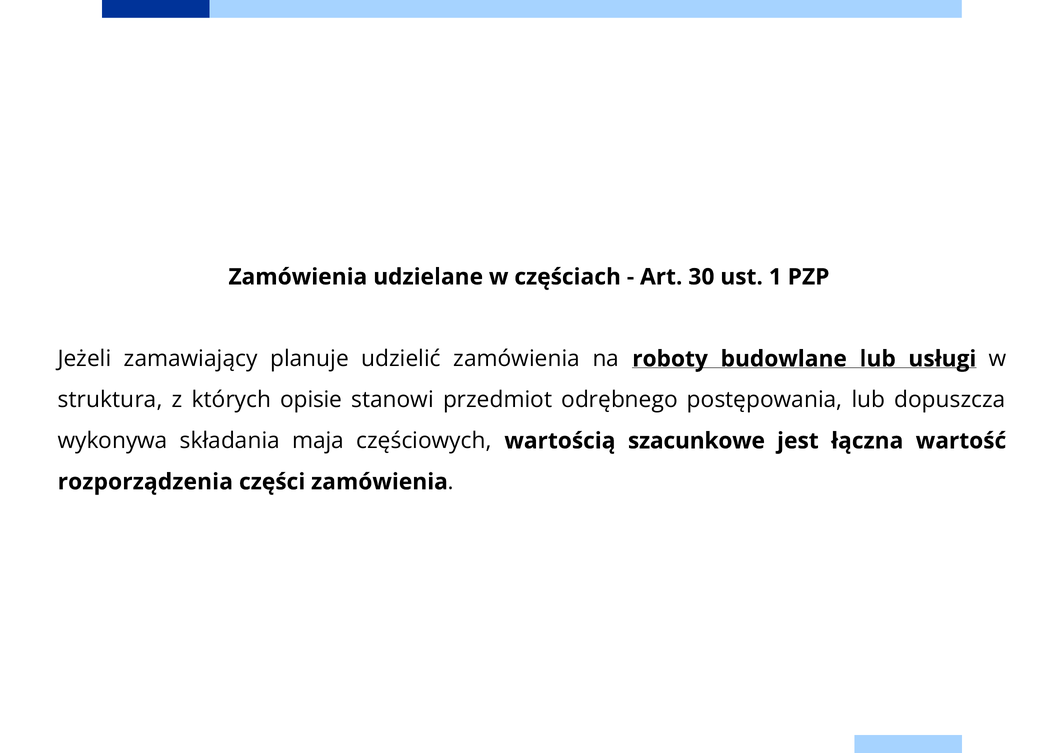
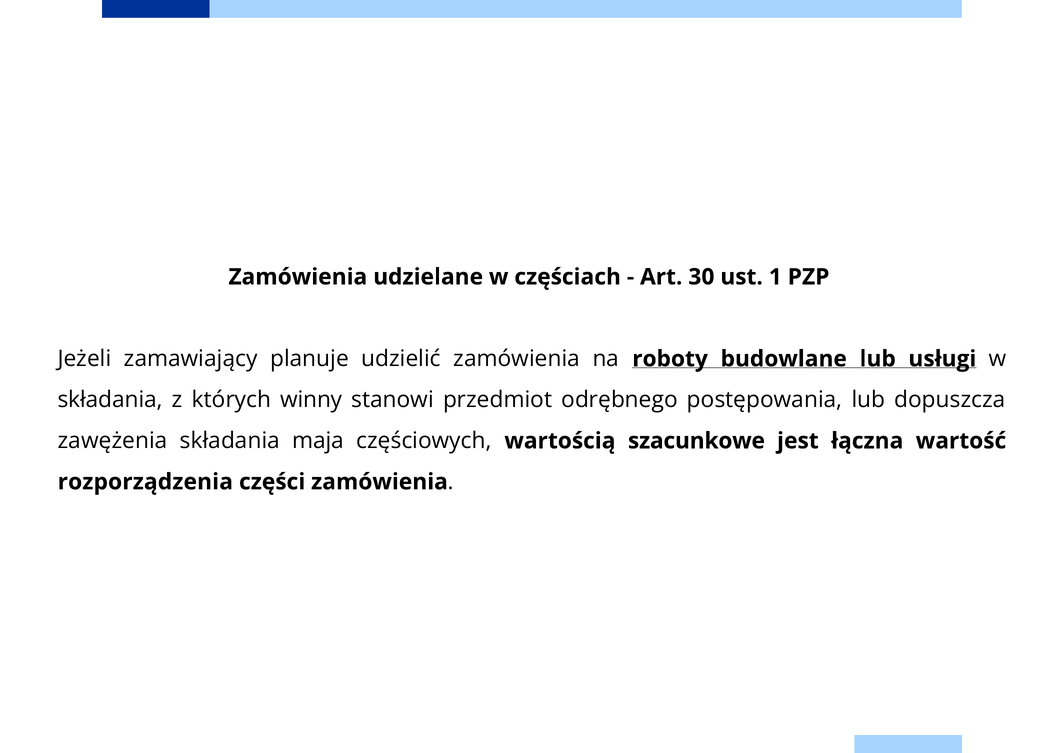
struktura at (110, 400): struktura -> składania
opisie: opisie -> winny
wykonywa: wykonywa -> zawężenia
